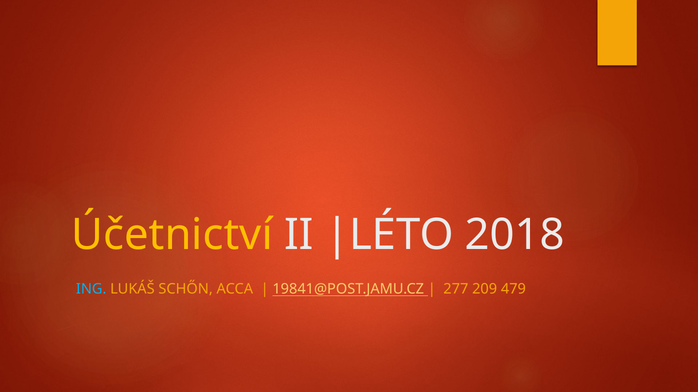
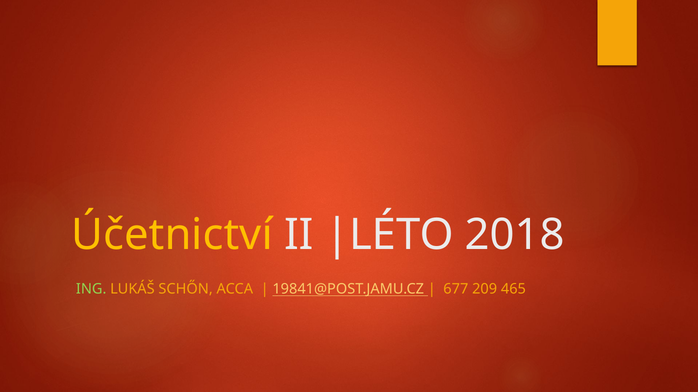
ING colour: light blue -> light green
277: 277 -> 677
479: 479 -> 465
